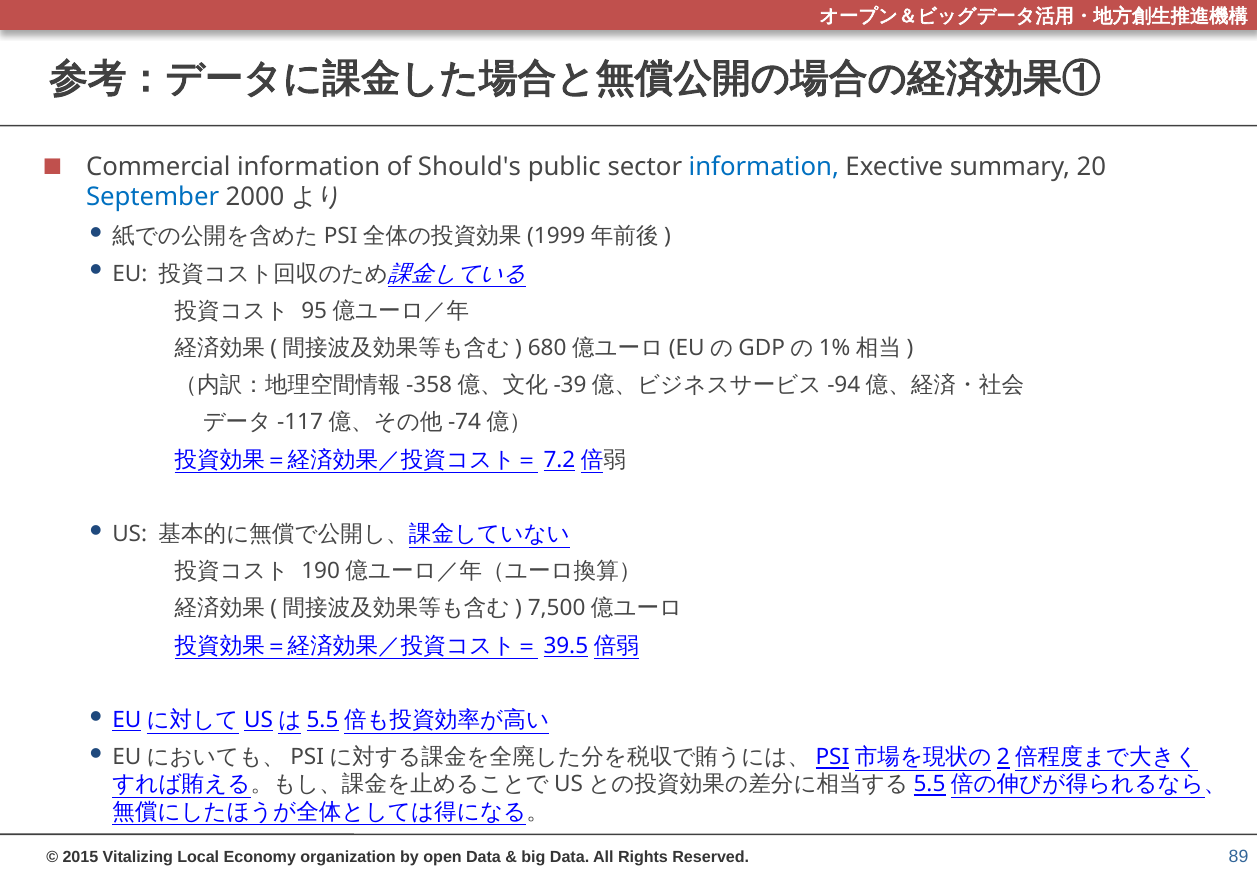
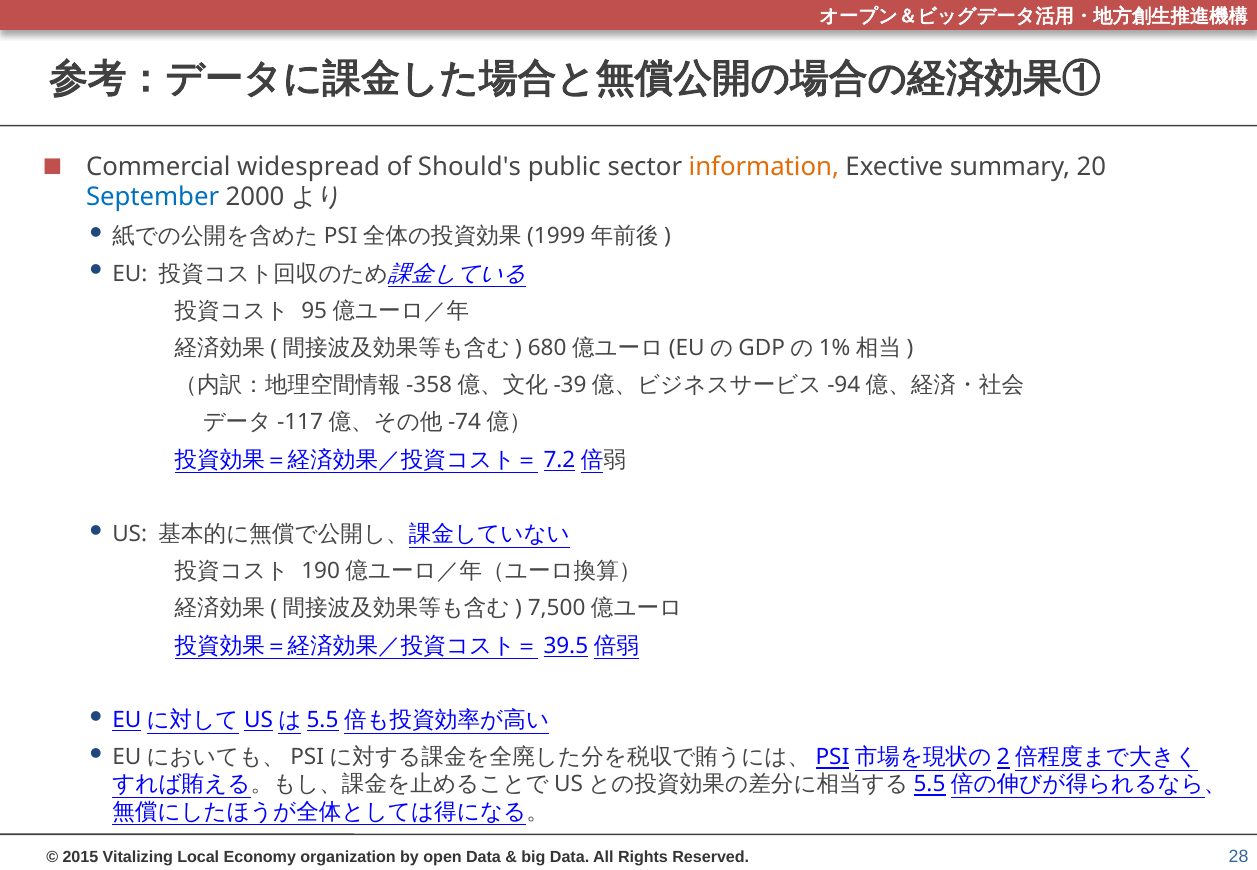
Commercial information: information -> widespread
information at (764, 167) colour: blue -> orange
89: 89 -> 28
